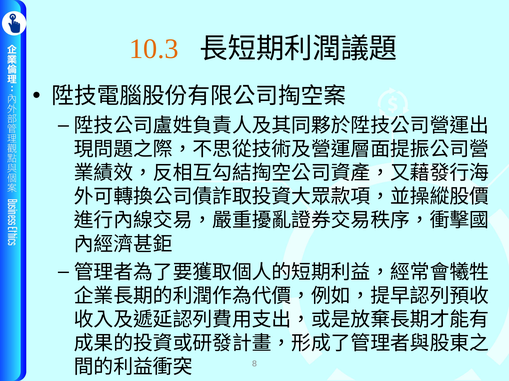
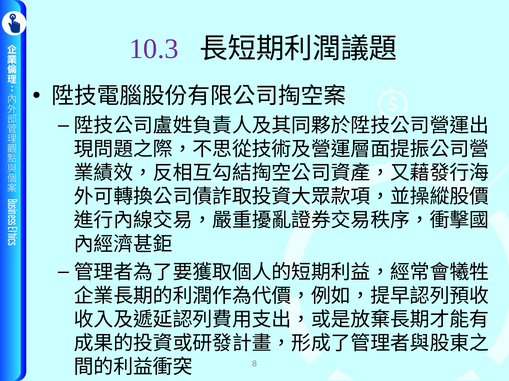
10.3 colour: orange -> purple
